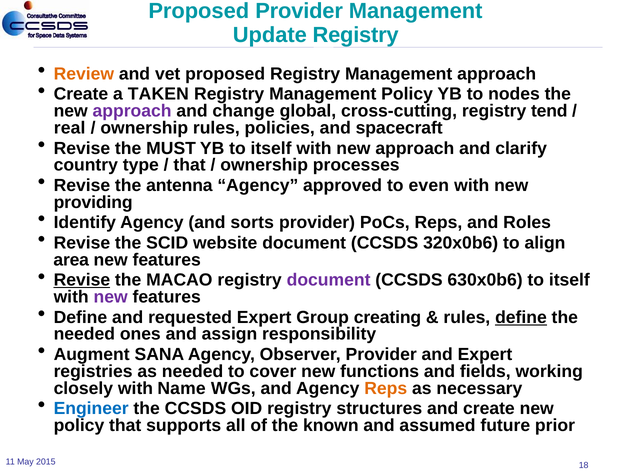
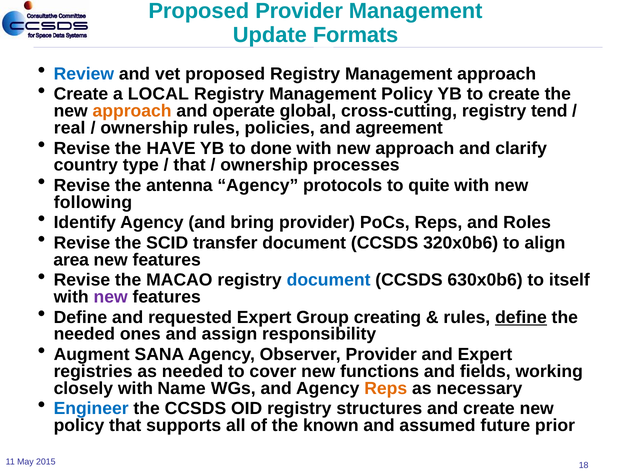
Update Registry: Registry -> Formats
Review colour: orange -> blue
TAKEN: TAKEN -> LOCAL
to nodes: nodes -> create
approach at (132, 111) colour: purple -> orange
change: change -> operate
spacecraft: spacecraft -> agreement
MUST: MUST -> HAVE
YB to itself: itself -> done
approved: approved -> protocols
even: even -> quite
providing: providing -> following
sorts: sorts -> bring
website: website -> transfer
Revise at (82, 280) underline: present -> none
document at (329, 280) colour: purple -> blue
